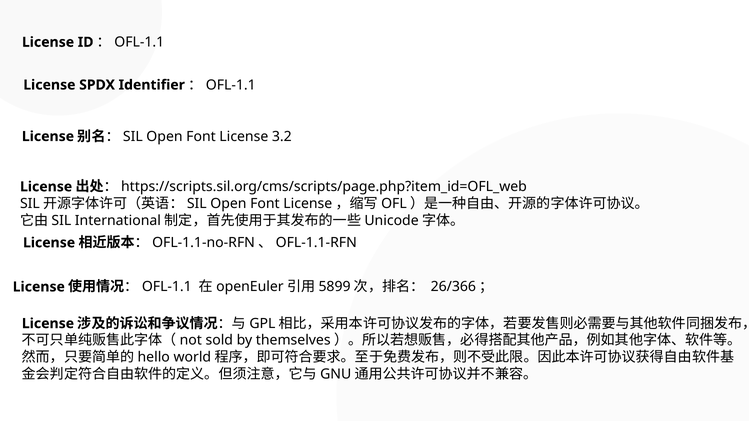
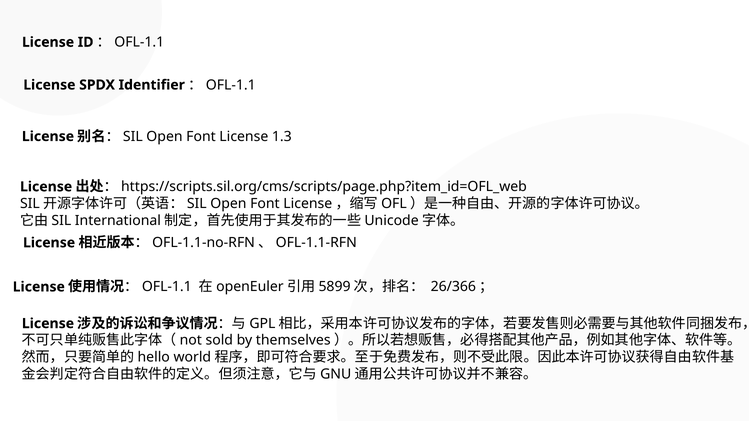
3.2: 3.2 -> 1.3
